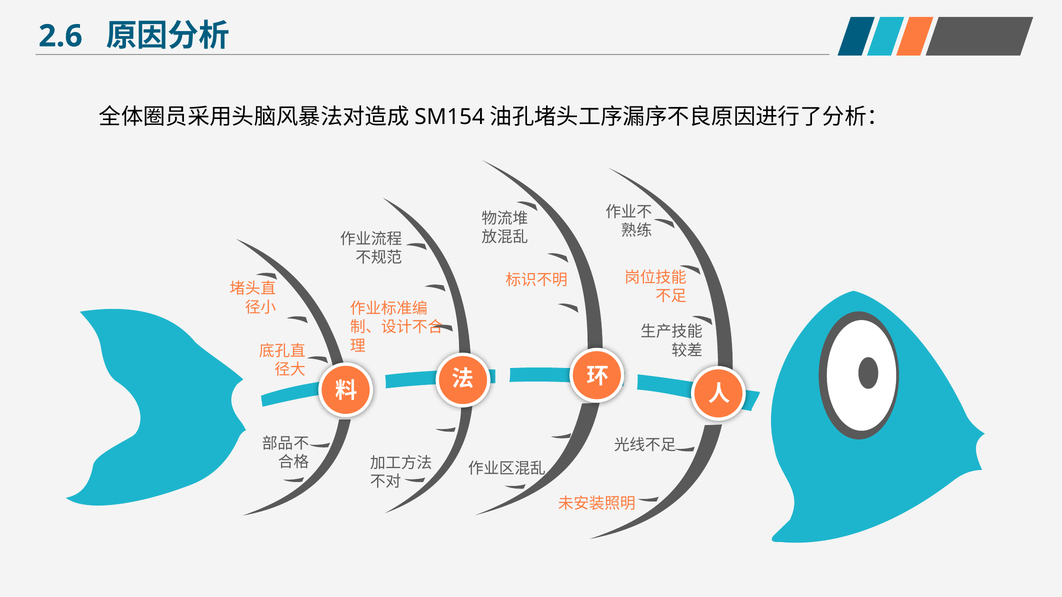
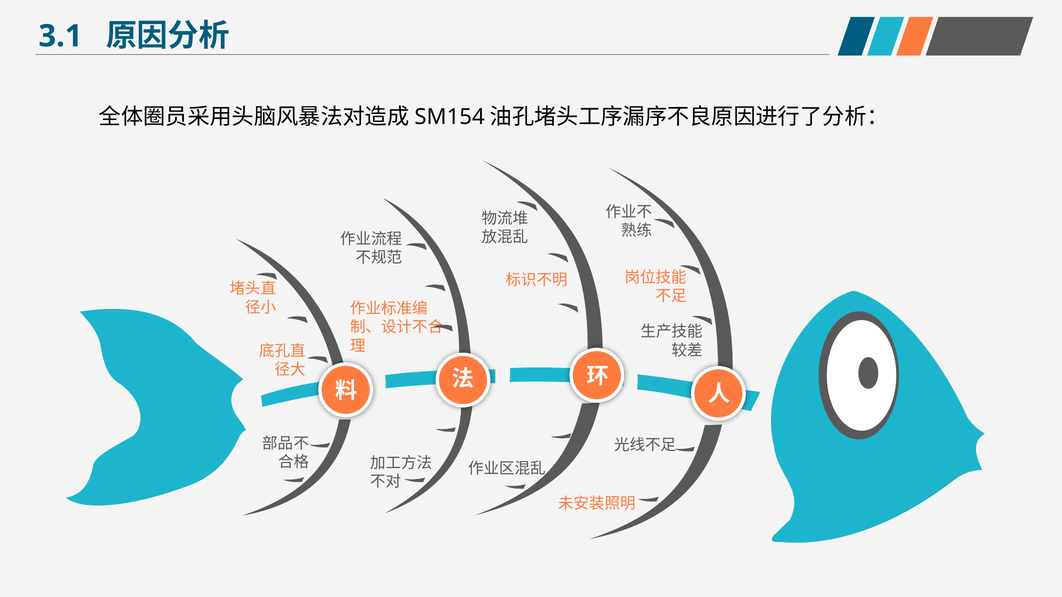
2.6: 2.6 -> 3.1
